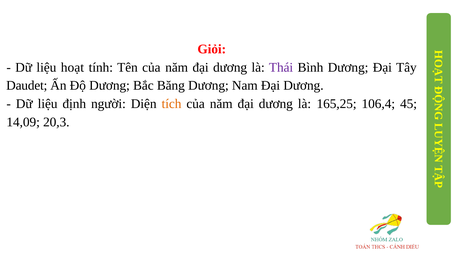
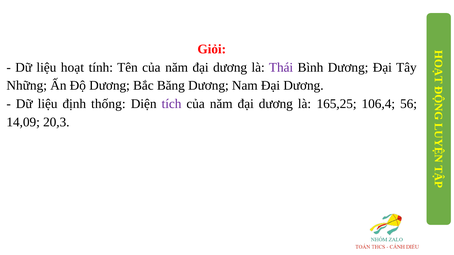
Daudet: Daudet -> Những
người: người -> thống
tích colour: orange -> purple
45: 45 -> 56
